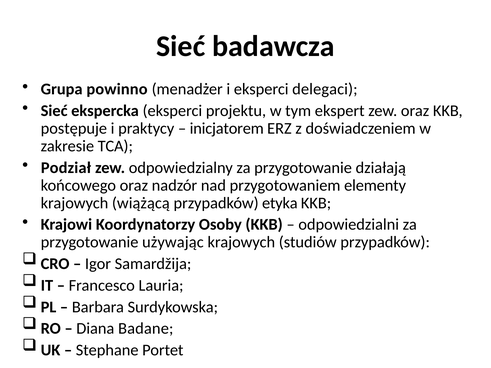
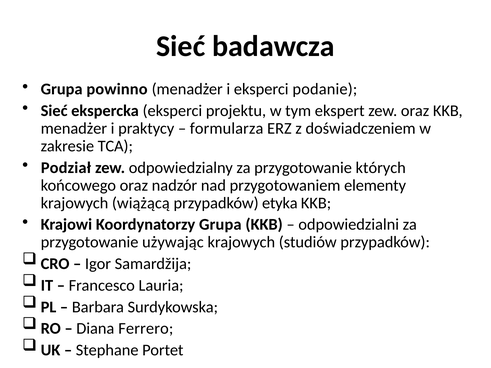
delegaci: delegaci -> podanie
postępuje at (74, 129): postępuje -> menadżer
inicjatorem: inicjatorem -> formularza
działają: działają -> których
Koordynatorzy Osoby: Osoby -> Grupa
Badane: Badane -> Ferrero
